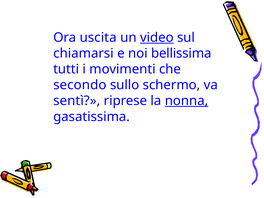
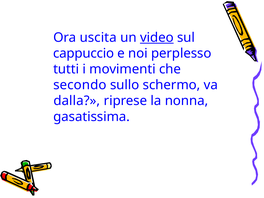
chiamarsi: chiamarsi -> cappuccio
bellissima: bellissima -> perplesso
sentì: sentì -> dalla
nonna underline: present -> none
